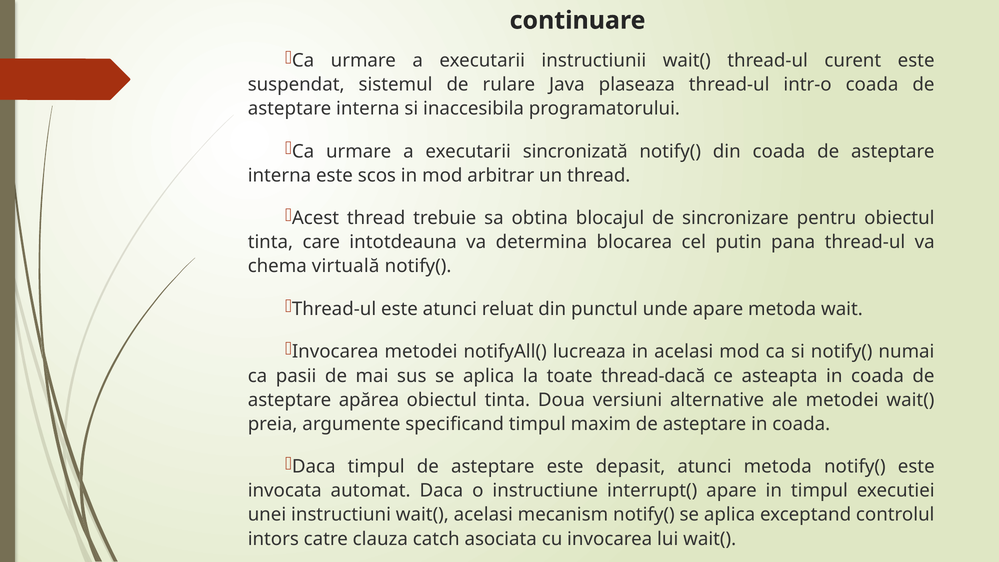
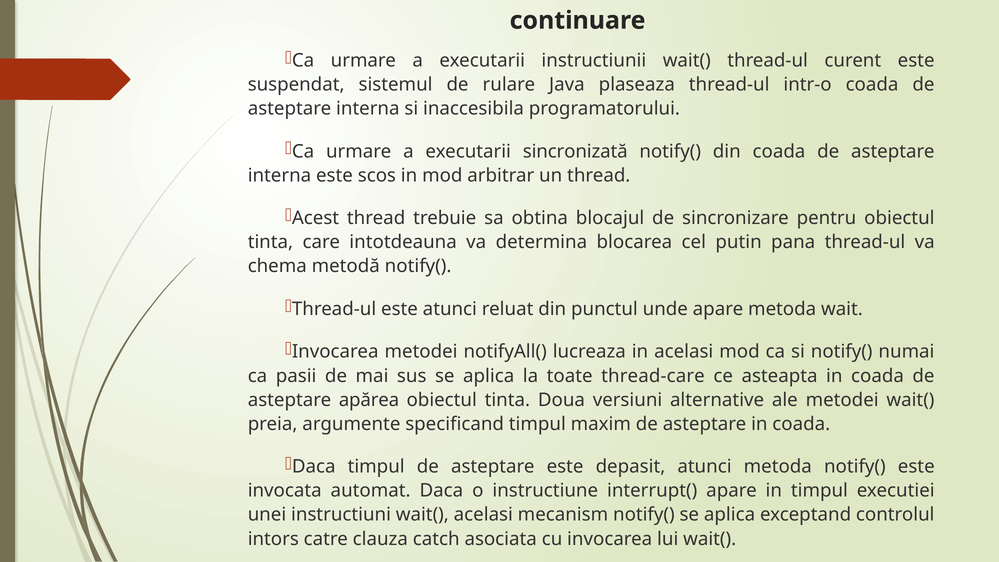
virtuală: virtuală -> metodă
thread-dacă: thread-dacă -> thread-care
